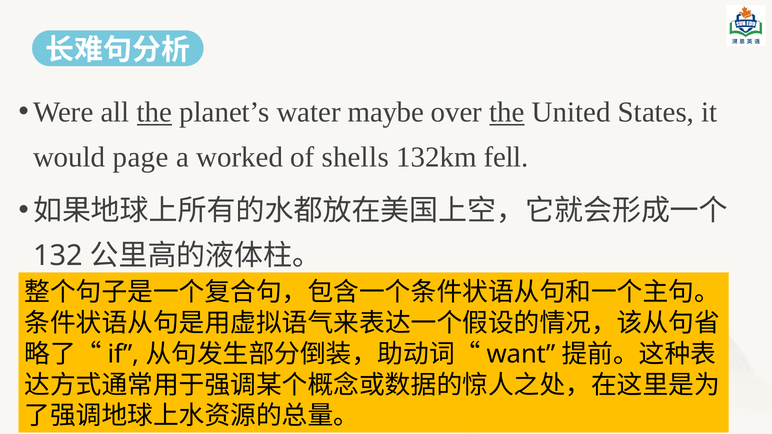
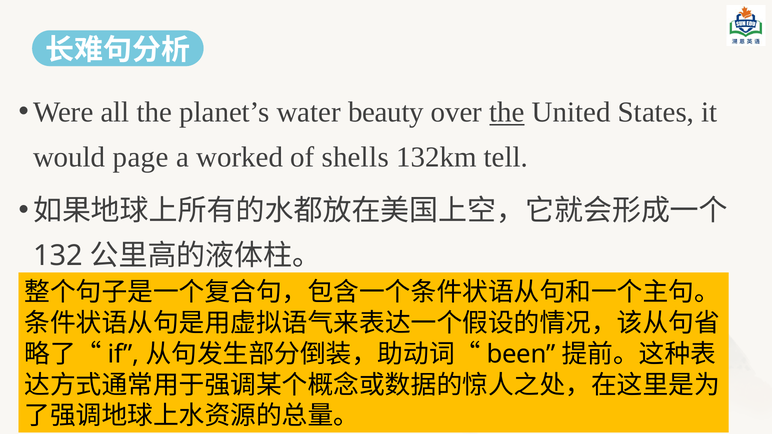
the at (154, 112) underline: present -> none
maybe: maybe -> beauty
fell: fell -> tell
want: want -> been
